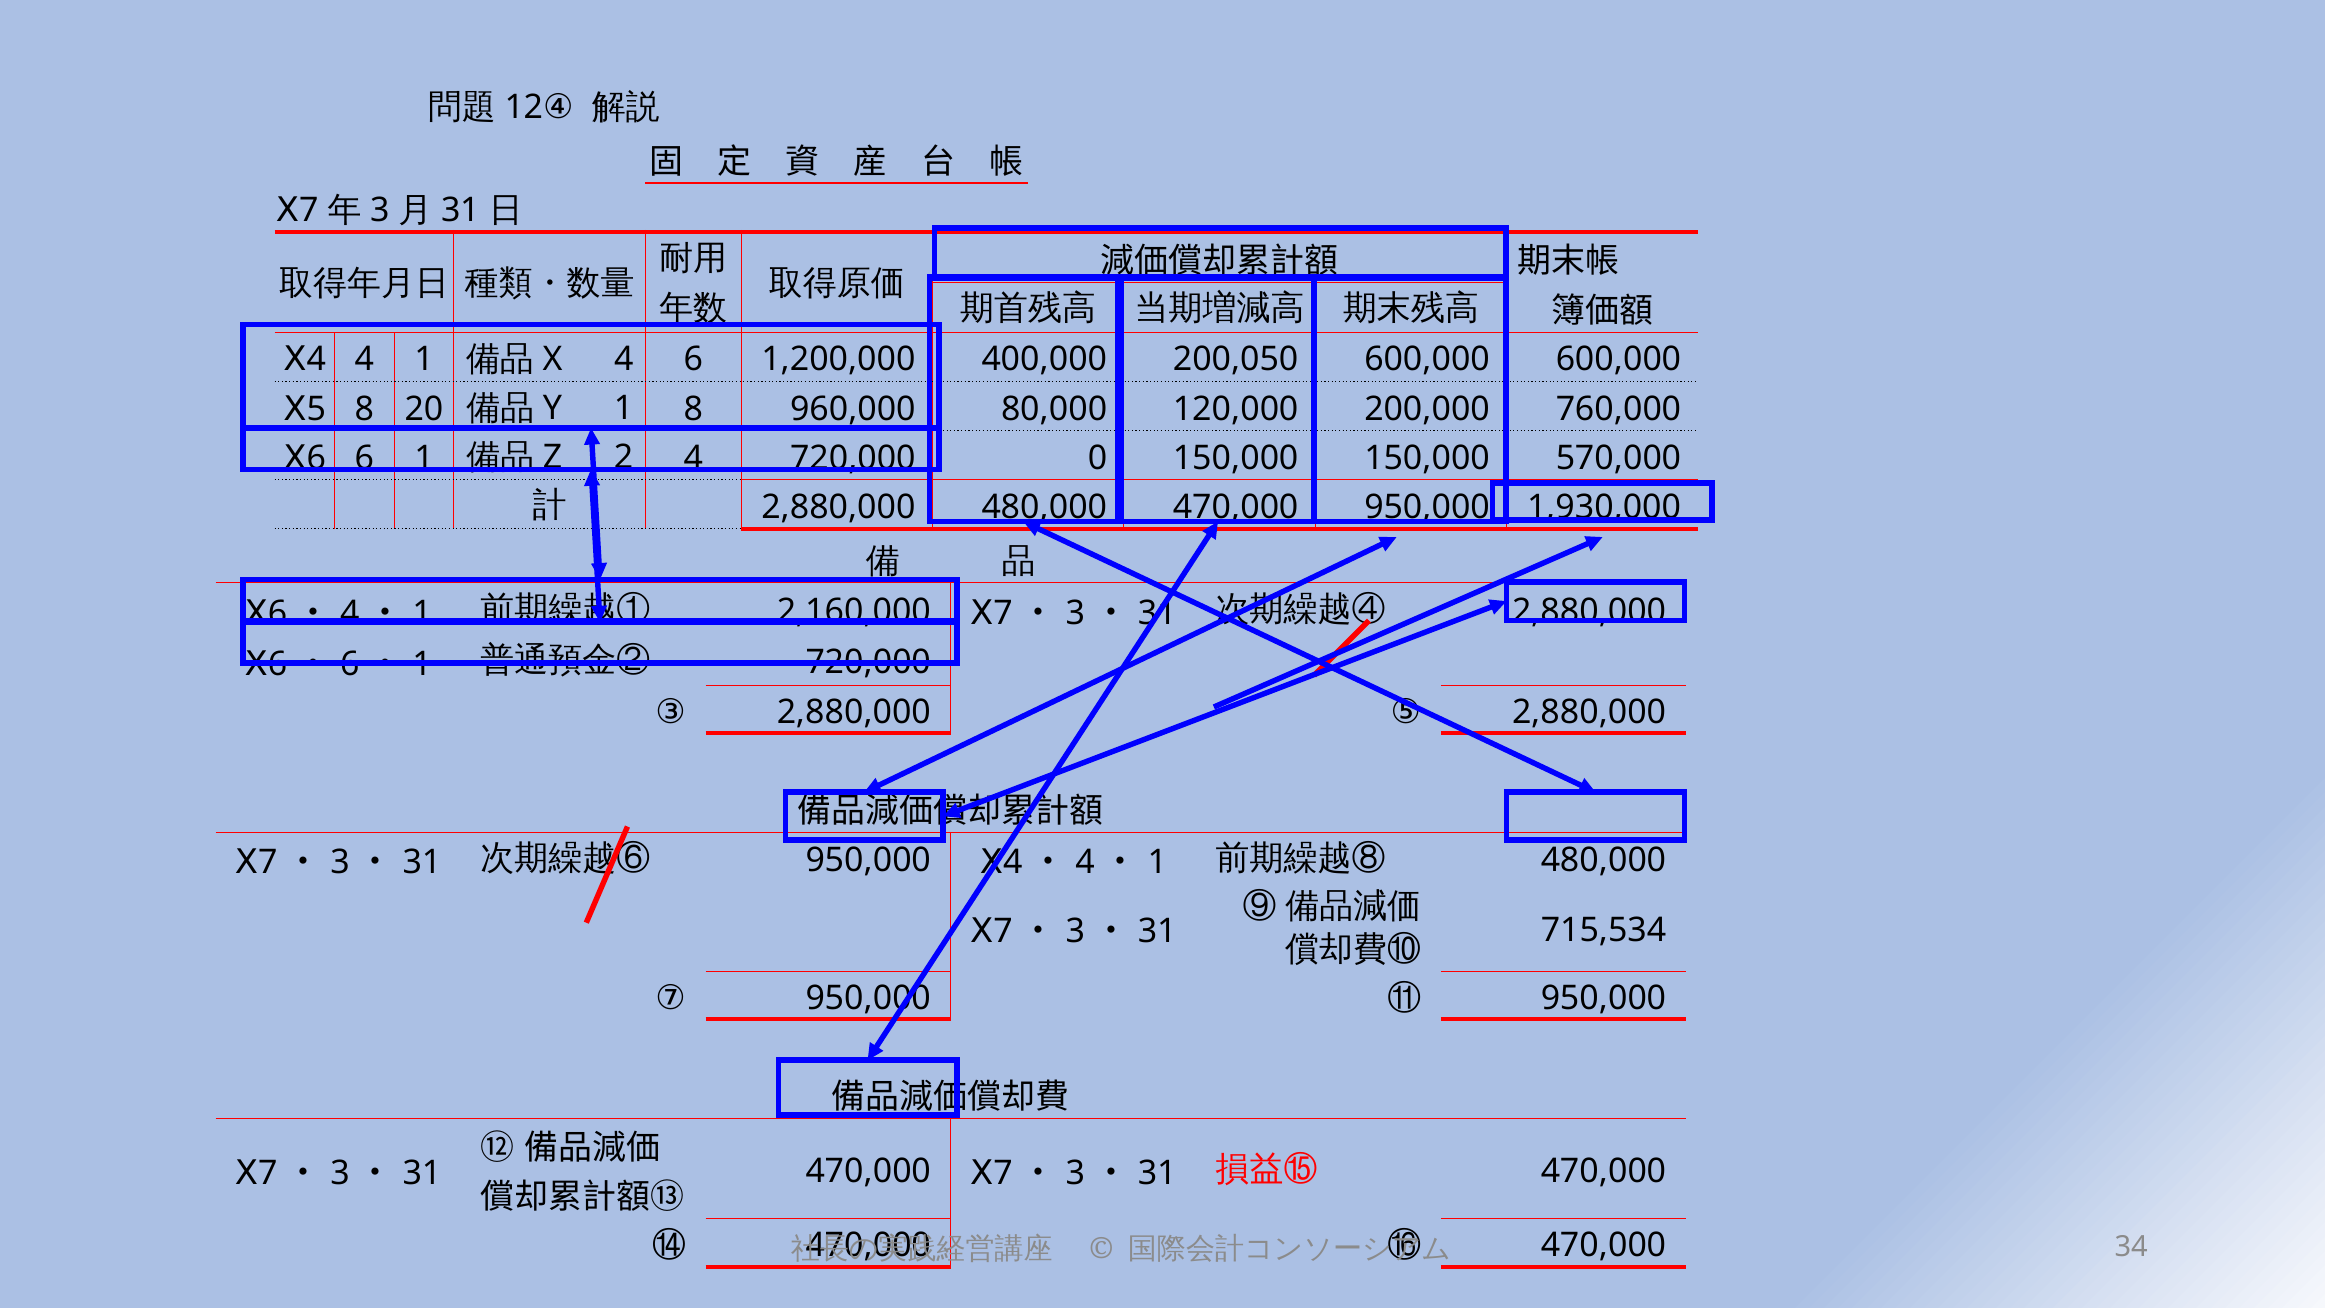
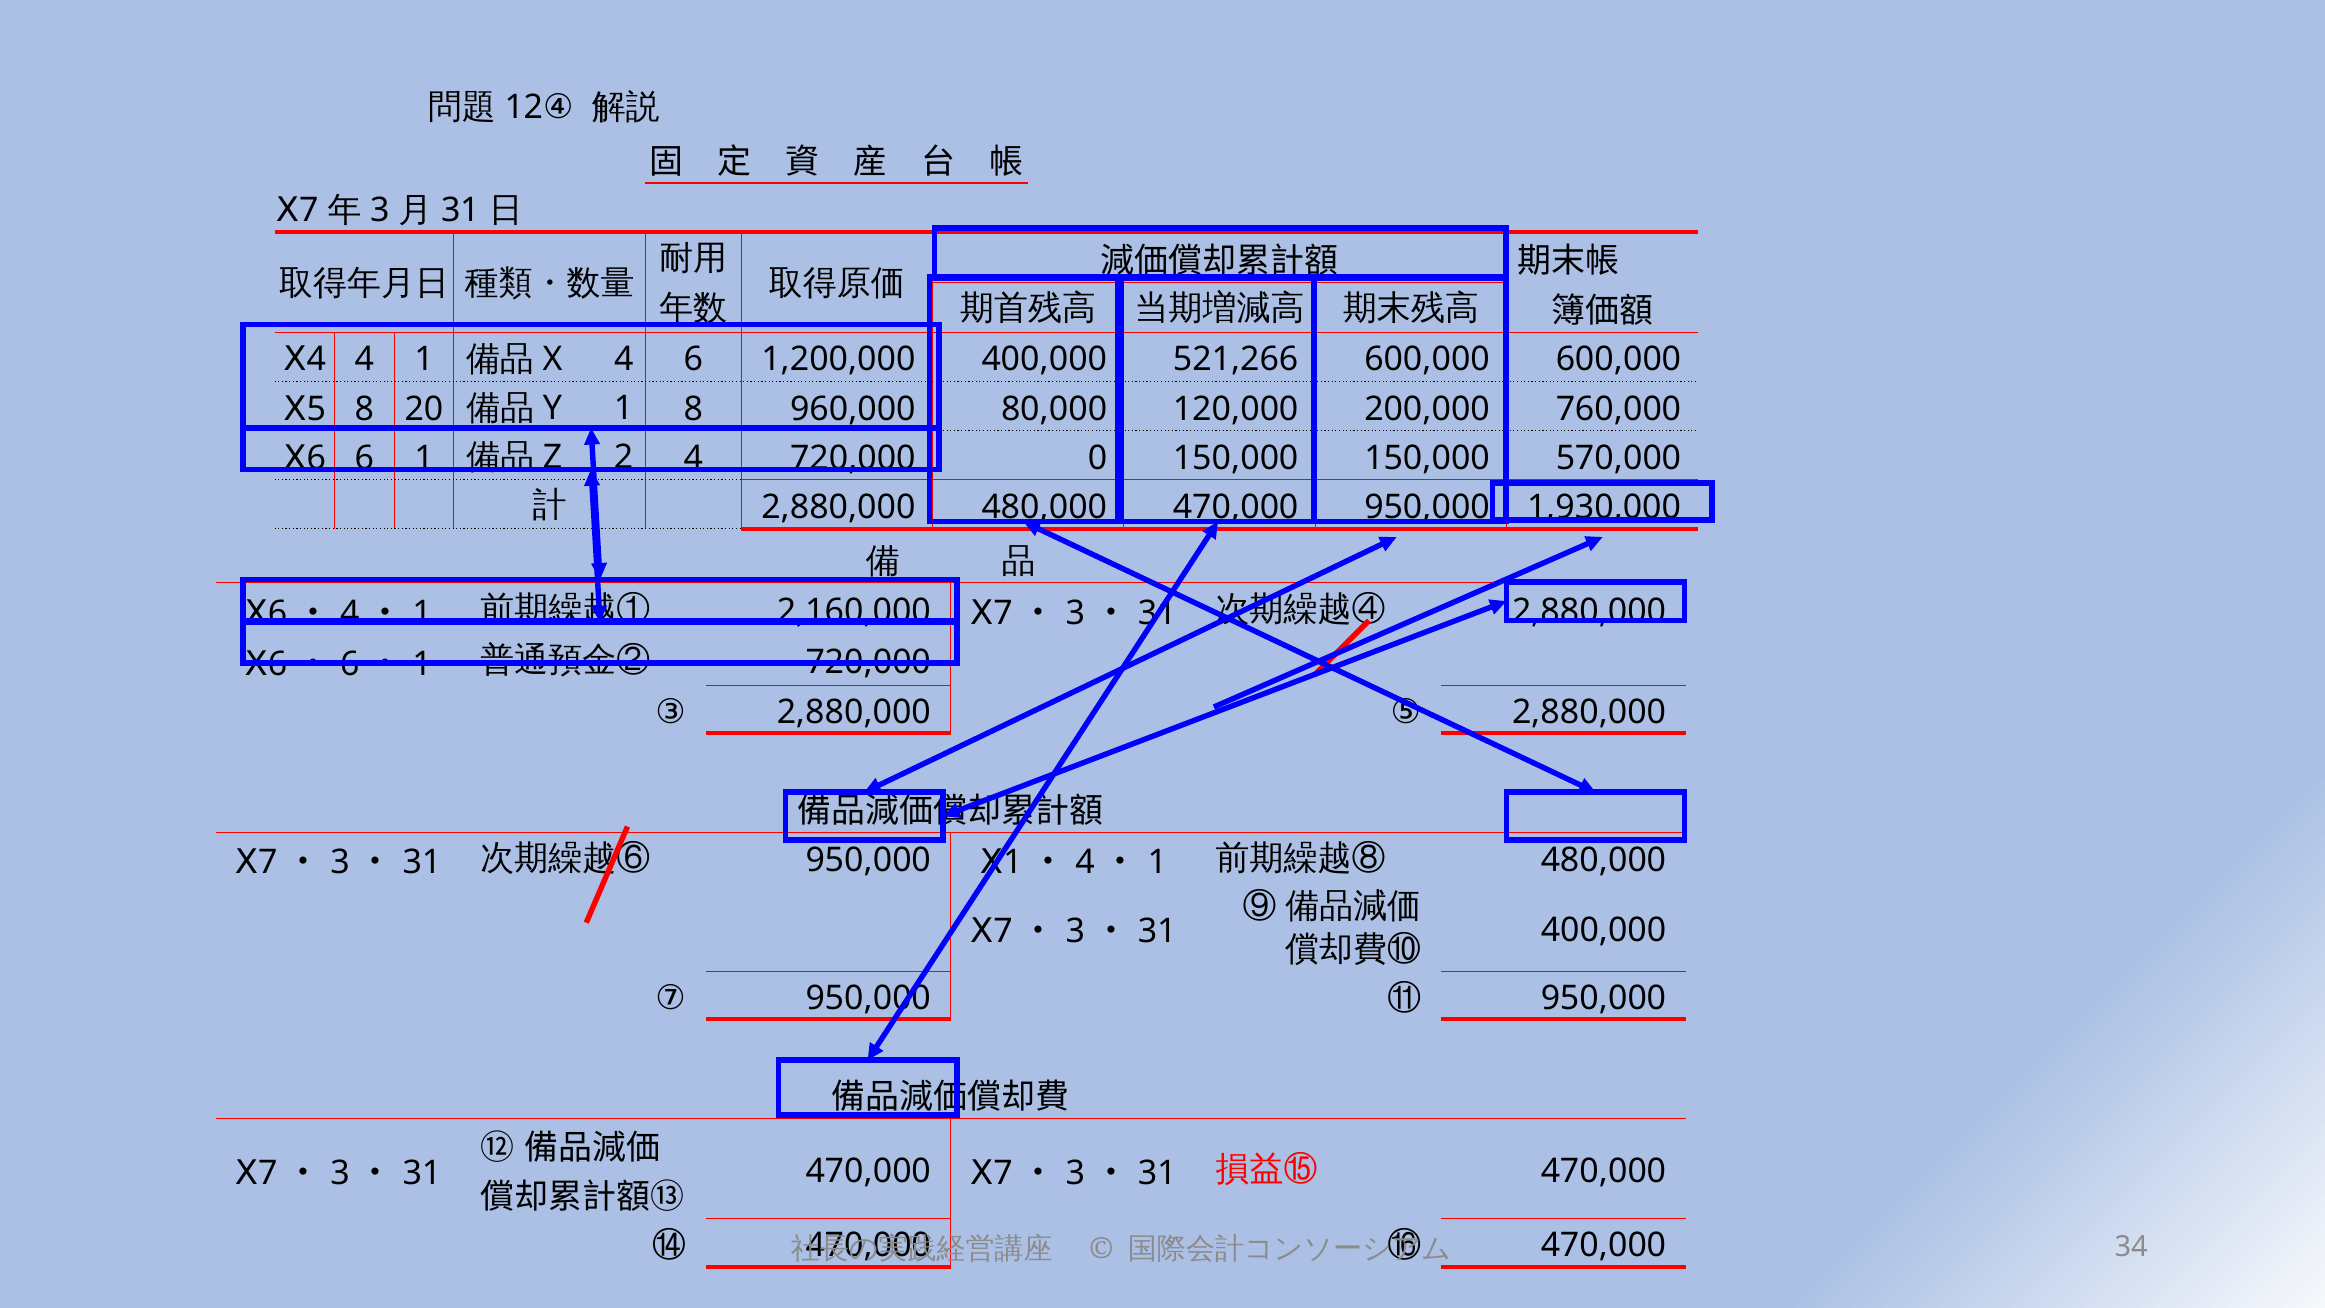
200,050: 200,050 -> 521,266
4 at (1013, 862): 4 -> 1
715,534 at (1603, 930): 715,534 -> 400,000
